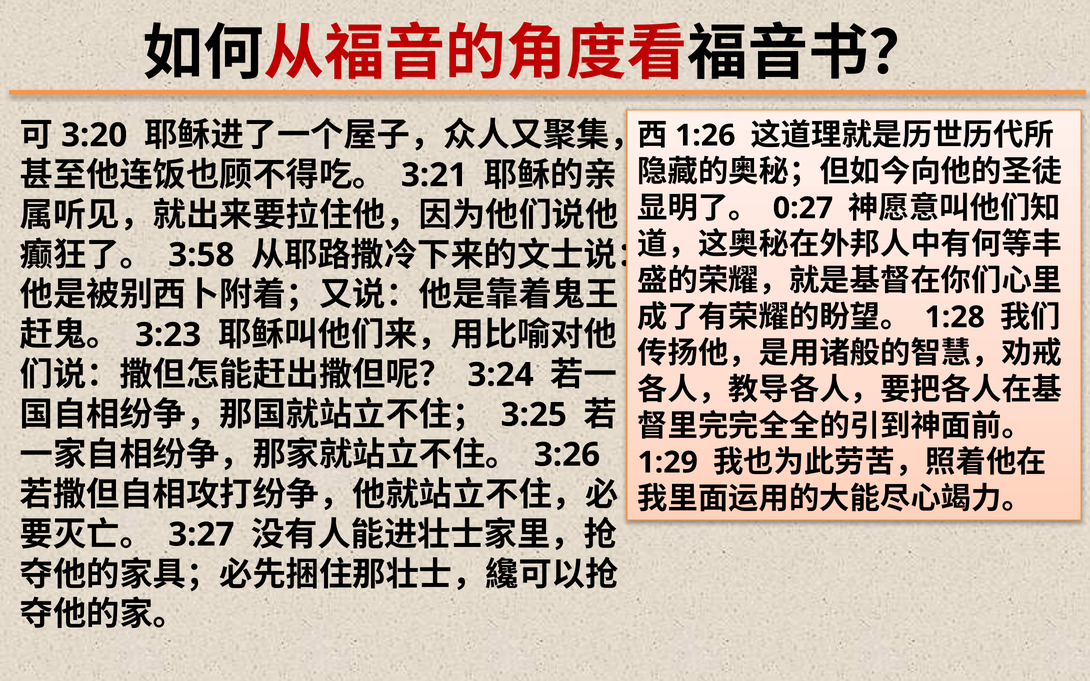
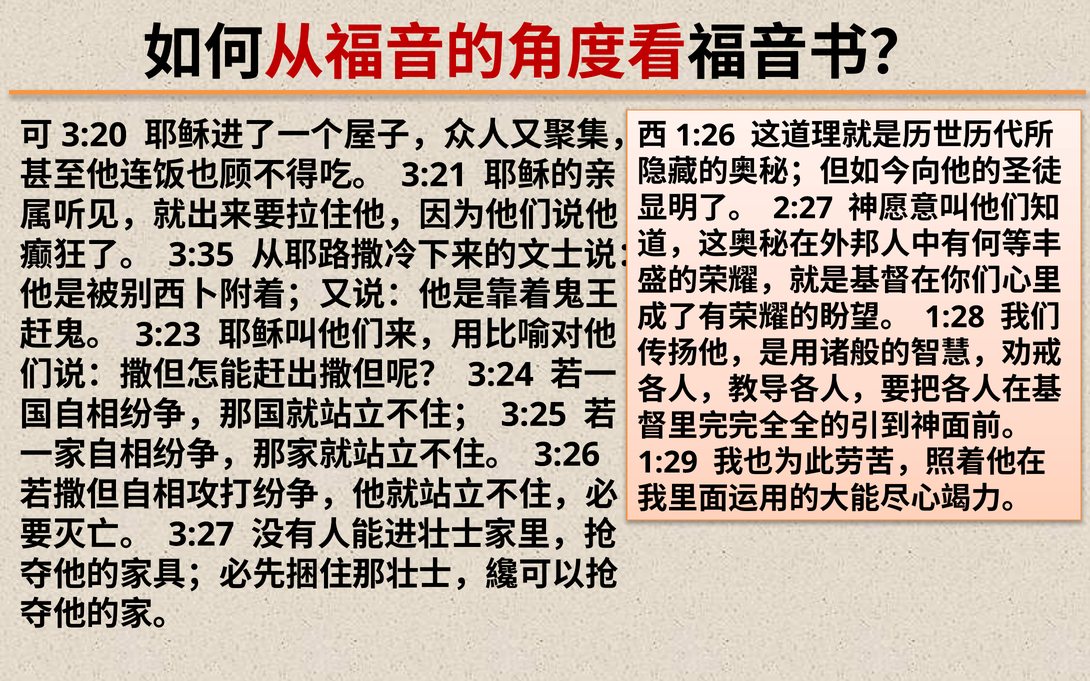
0:27: 0:27 -> 2:27
3:58: 3:58 -> 3:35
